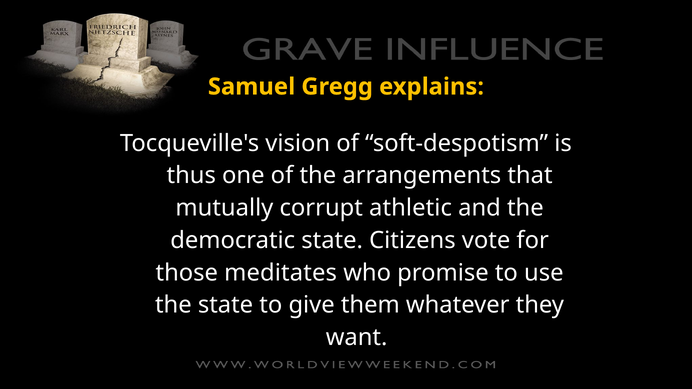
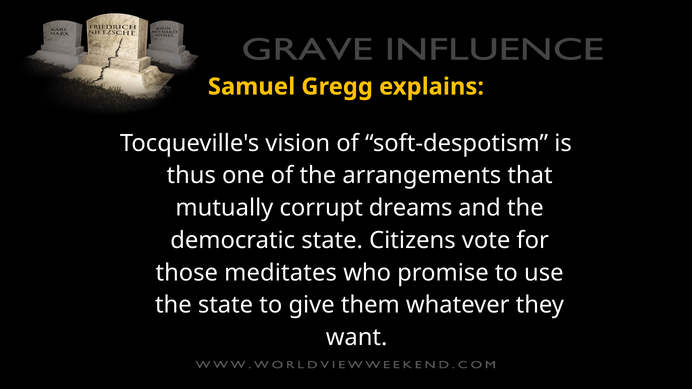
athletic: athletic -> dreams
